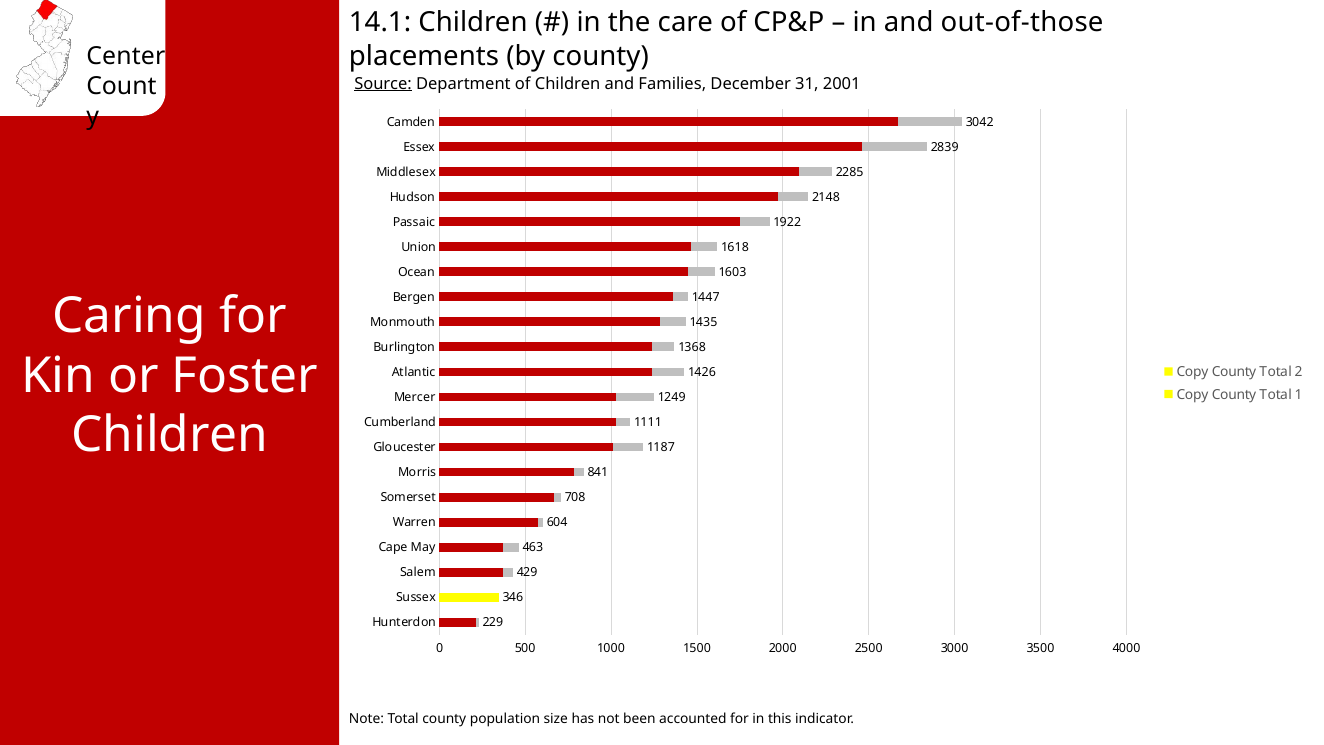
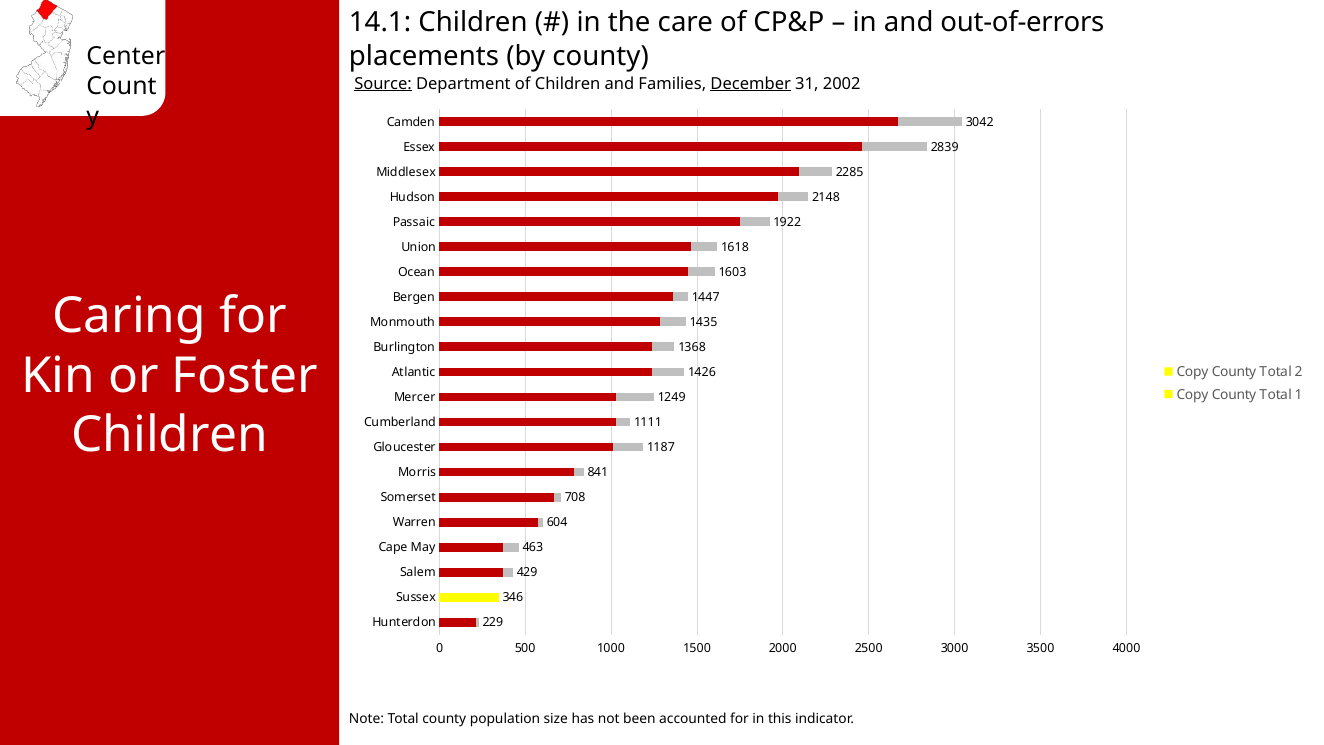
out-of-those: out-of-those -> out-of-errors
December underline: none -> present
2001: 2001 -> 2002
